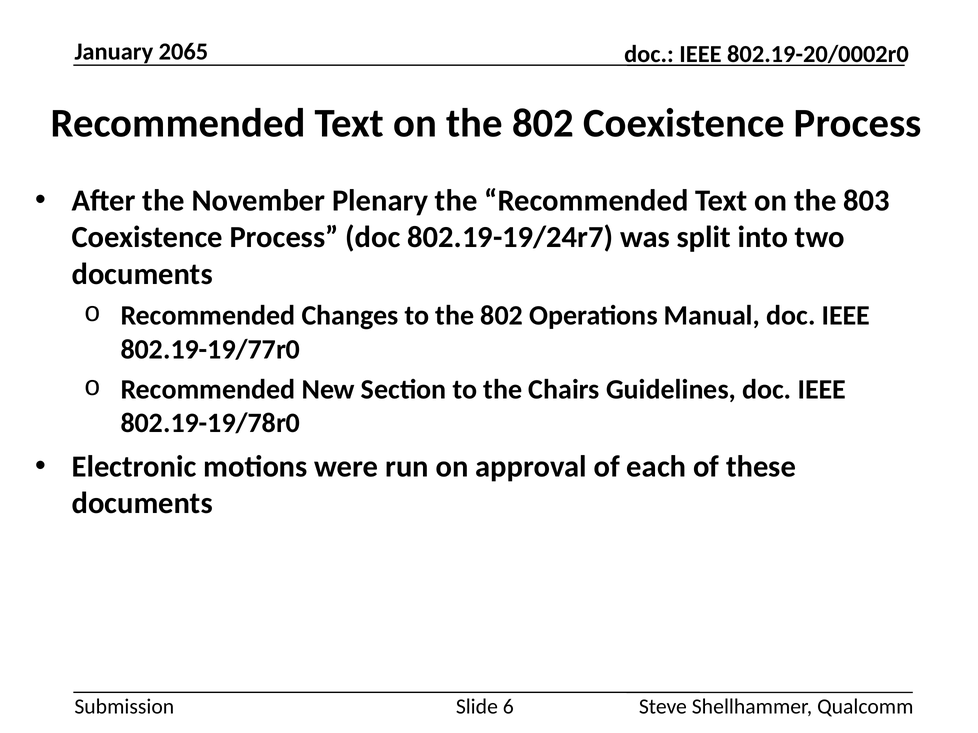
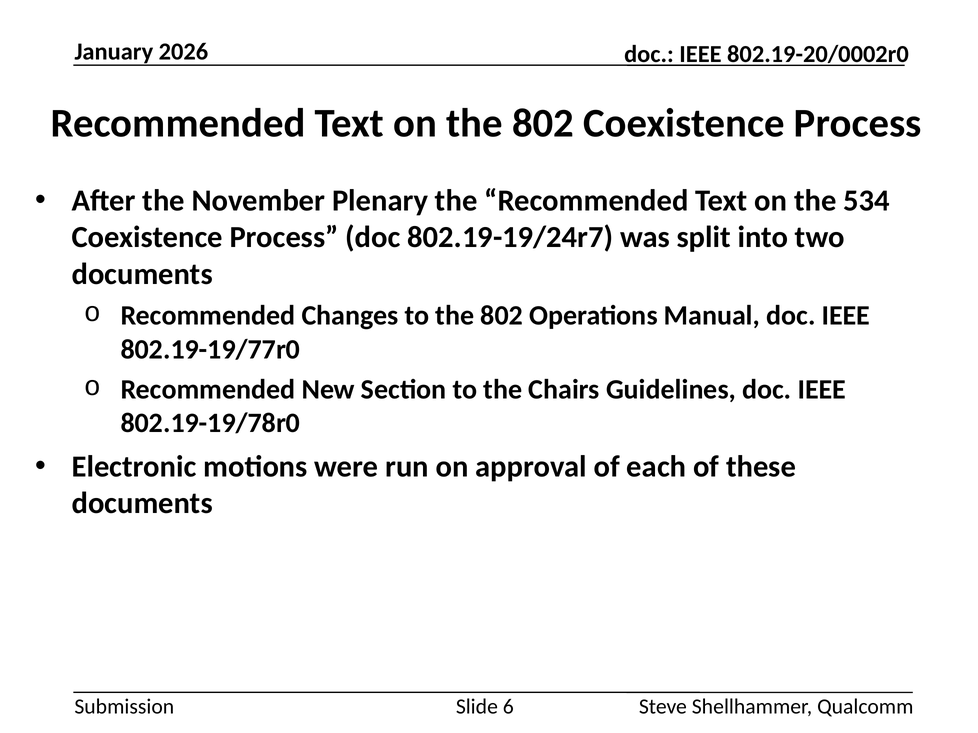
2065: 2065 -> 2026
803: 803 -> 534
